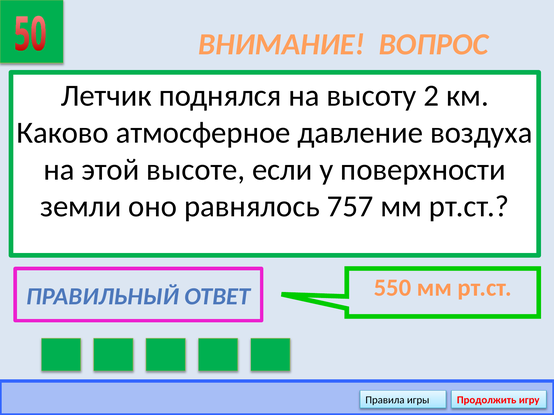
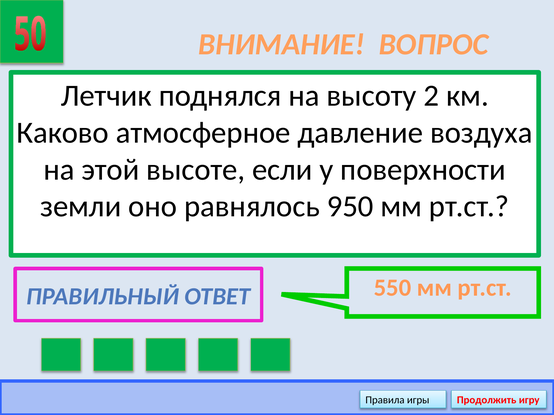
757: 757 -> 950
